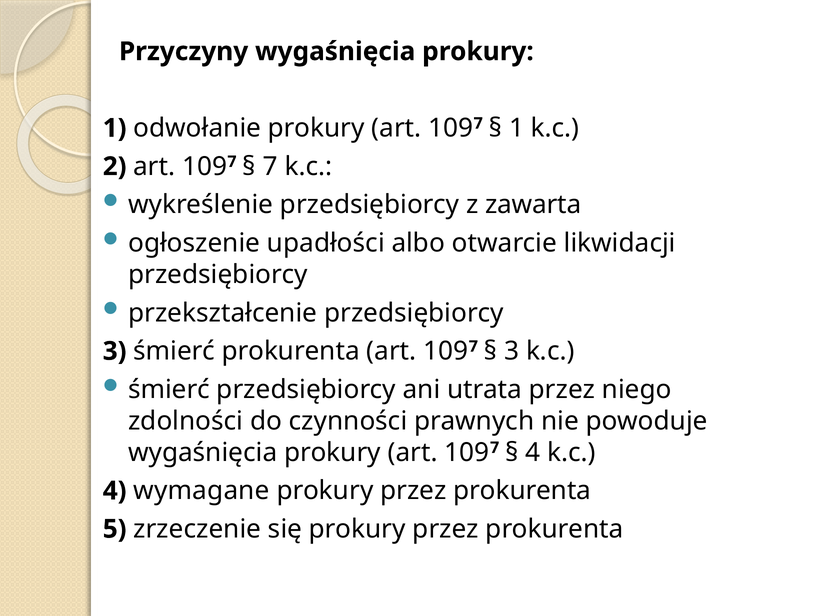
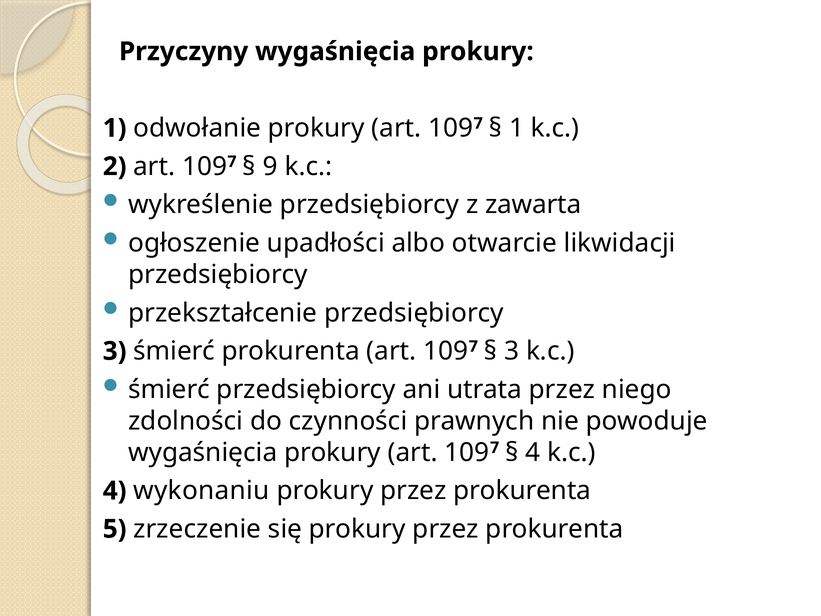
7: 7 -> 9
wymagane: wymagane -> wykonaniu
